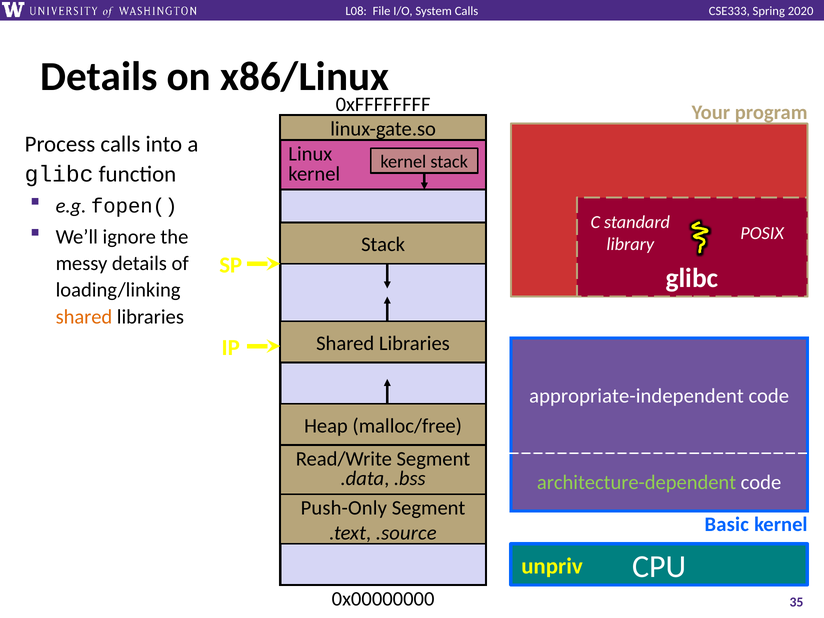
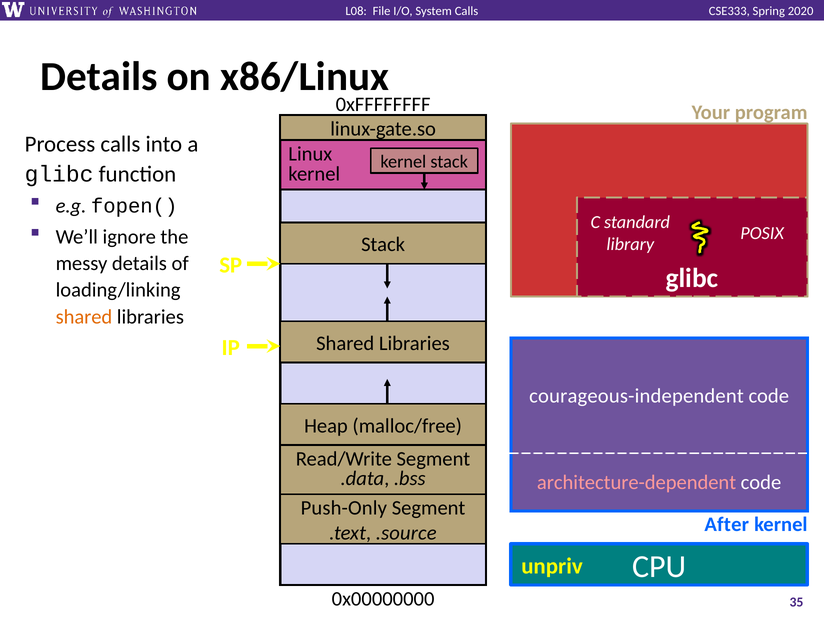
appropriate-independent: appropriate-independent -> courageous-independent
architecture-dependent colour: light green -> pink
Basic: Basic -> After
